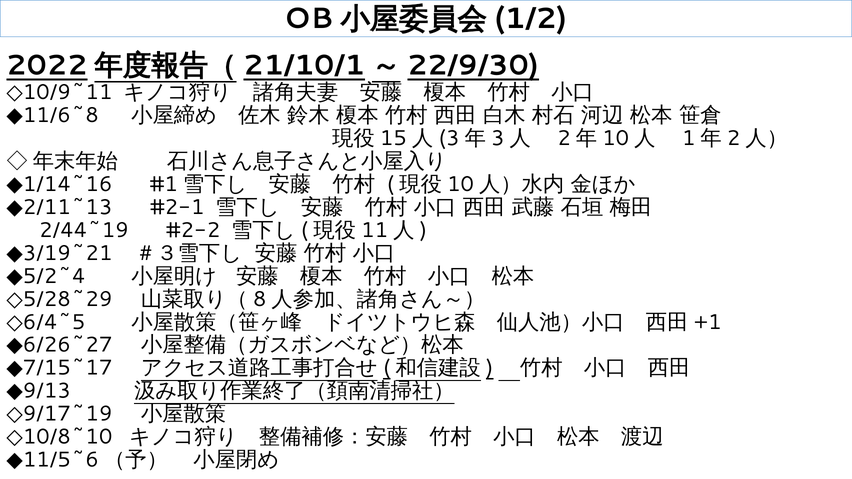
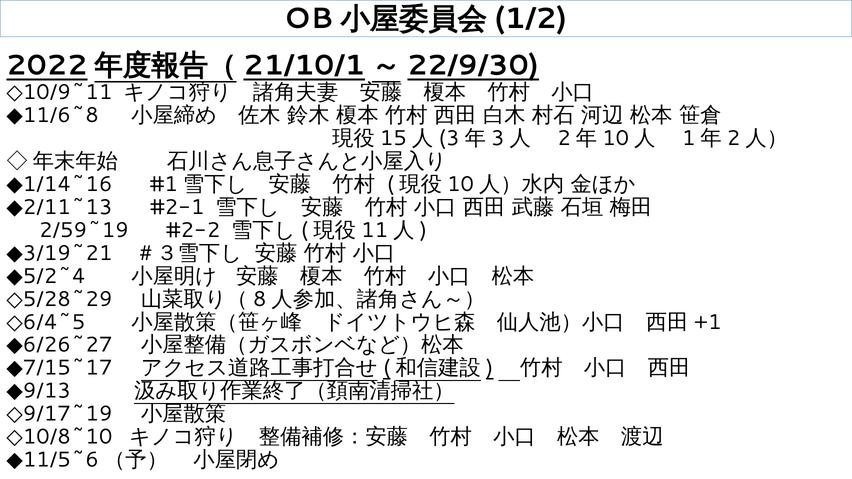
2/44~19: 2/44~19 -> 2/59~19
